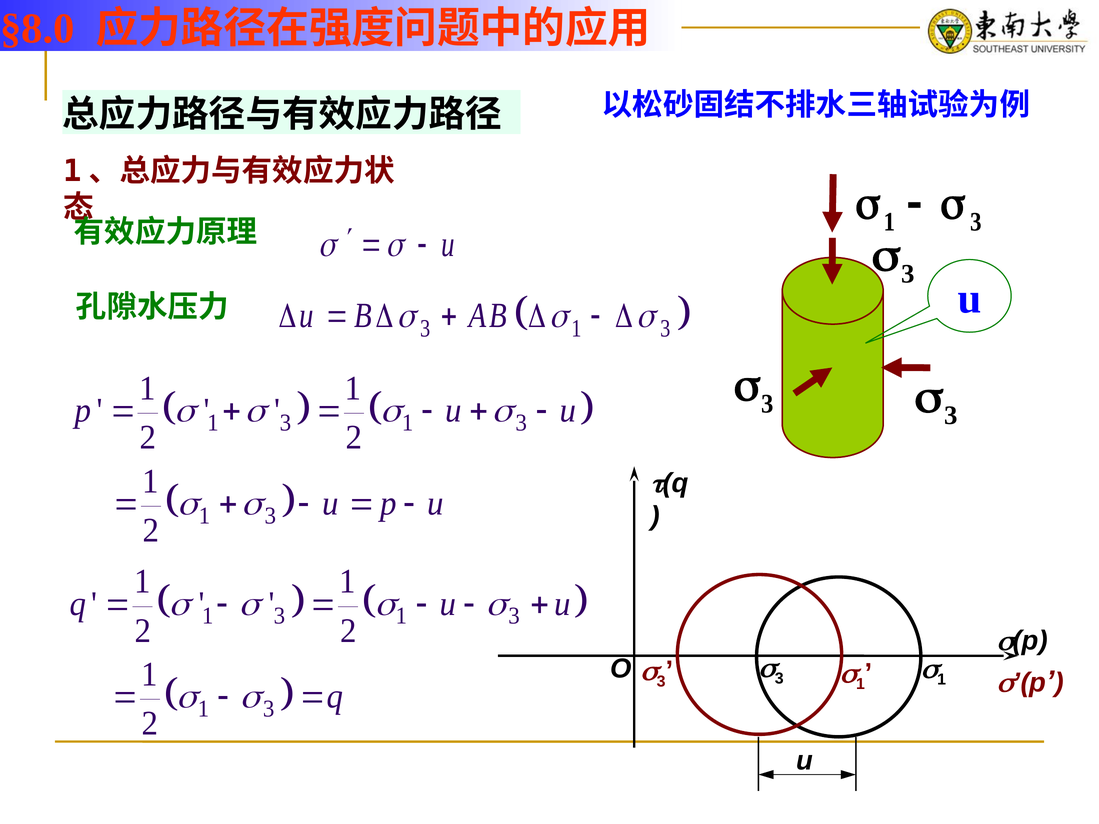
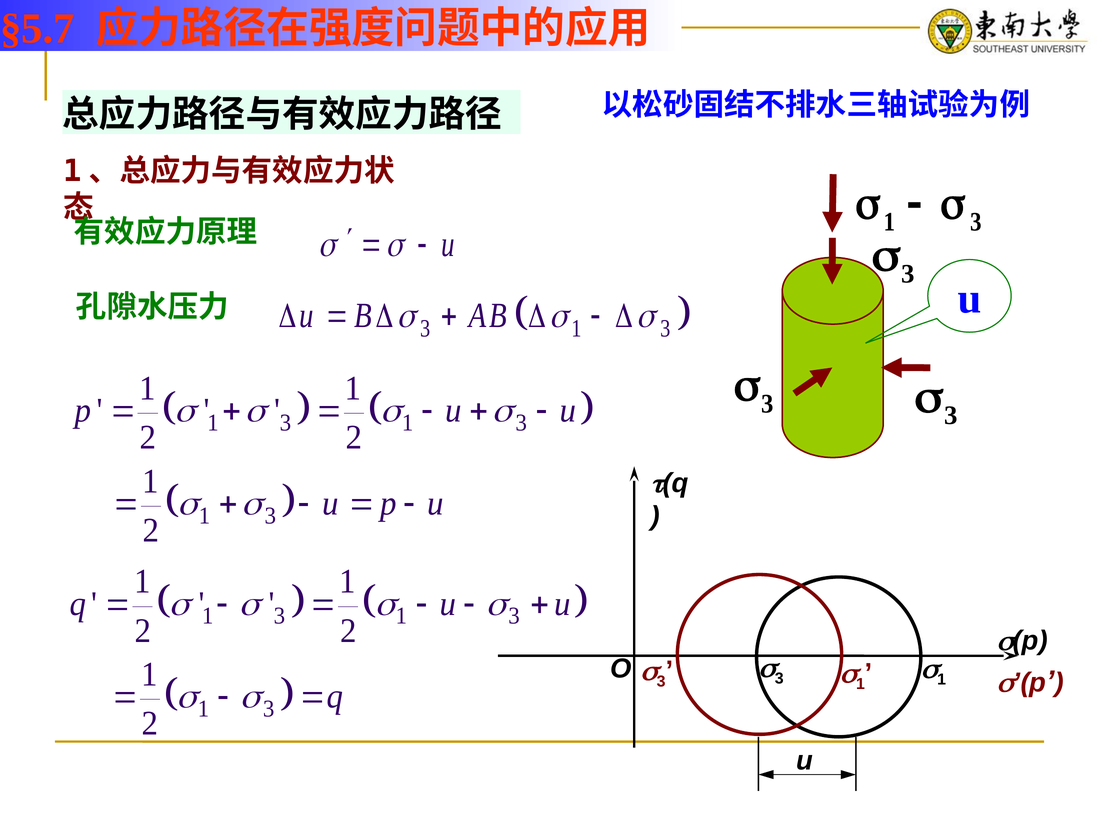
§8.0: §8.0 -> §5.7
